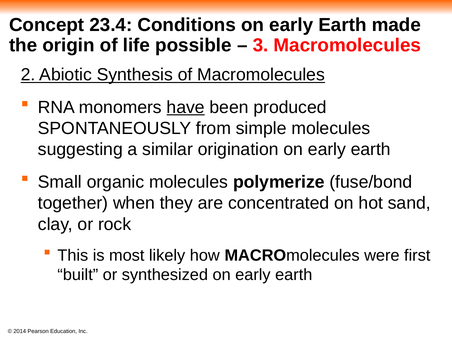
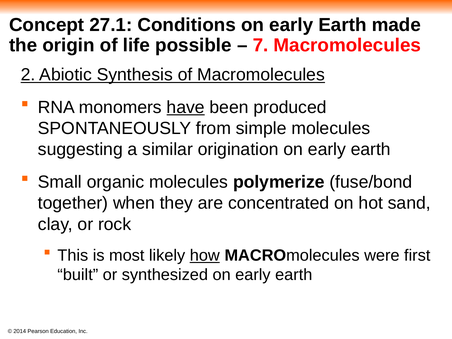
23.4: 23.4 -> 27.1
3: 3 -> 7
how underline: none -> present
